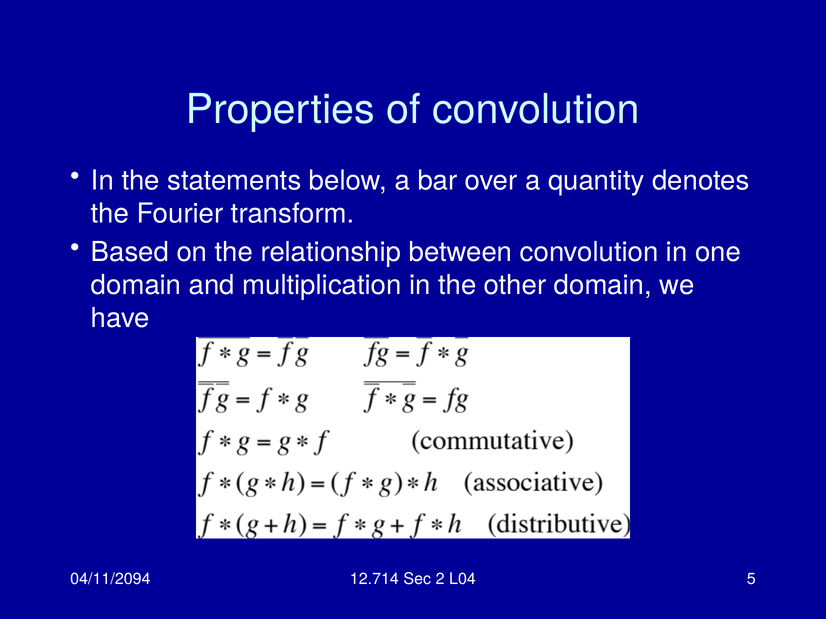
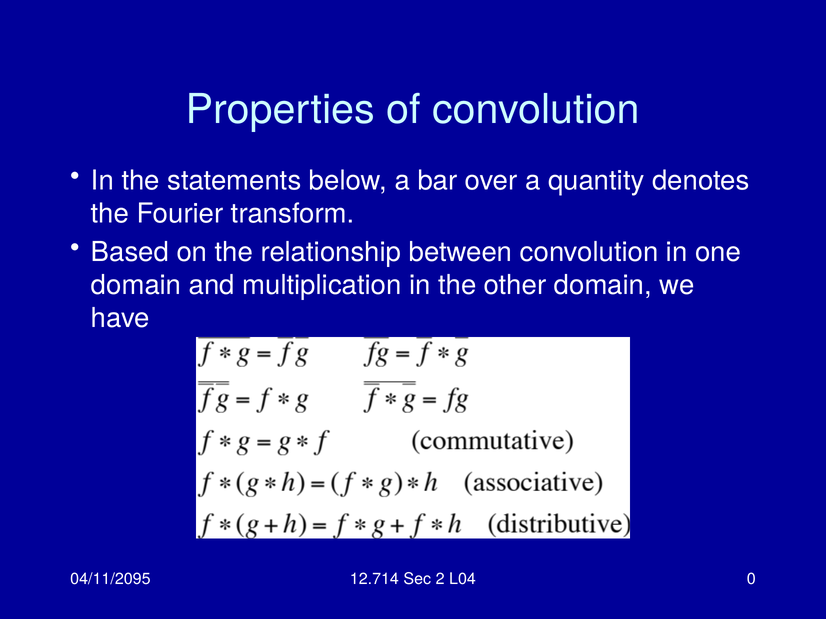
04/11/2094: 04/11/2094 -> 04/11/2095
5: 5 -> 0
